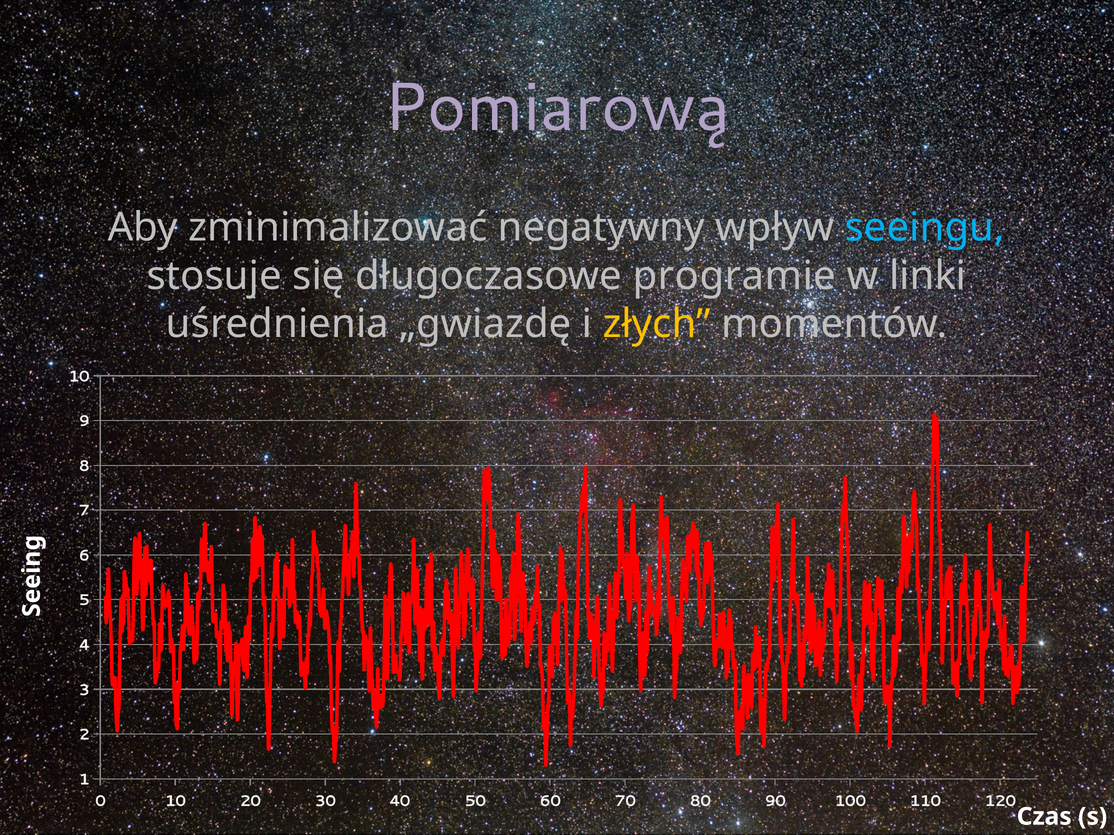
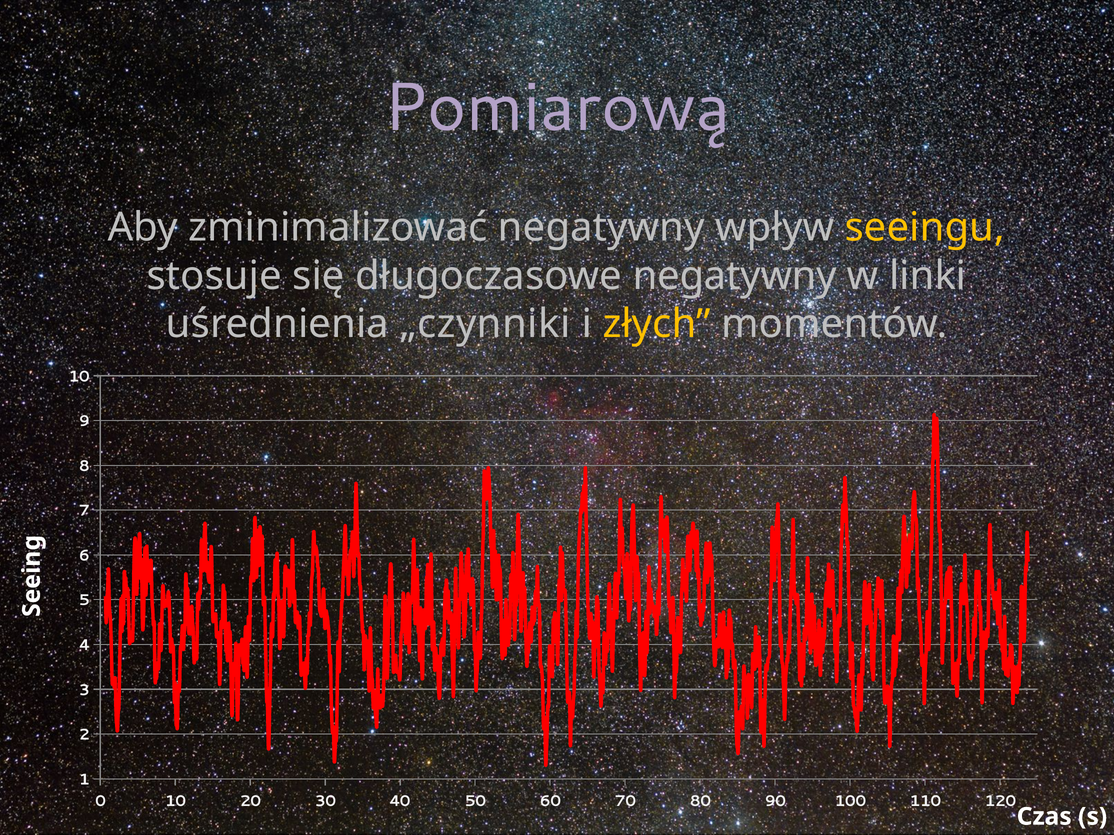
seeingu colour: light blue -> yellow
długoczasowe programie: programie -> negatywny
„gwiazdę: „gwiazdę -> „czynniki
